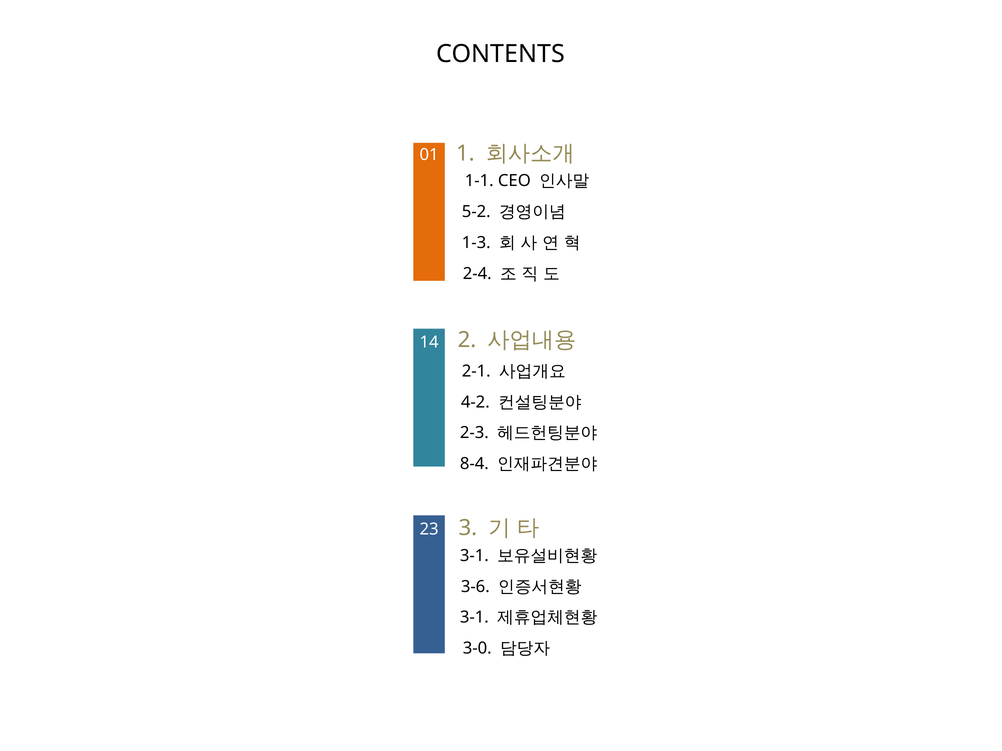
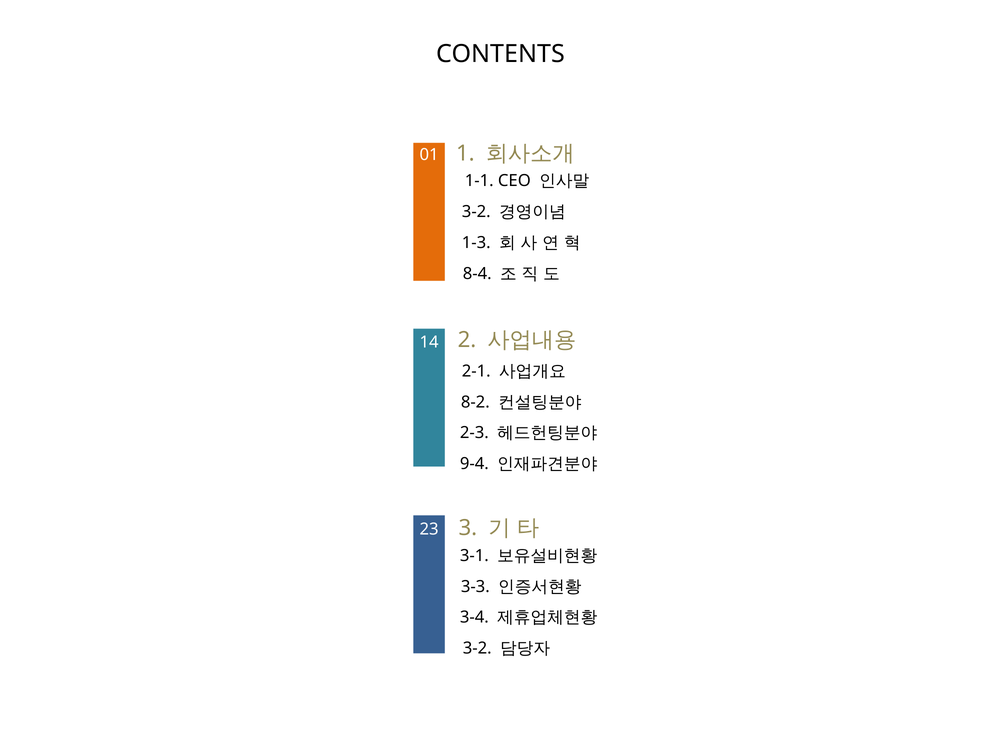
5-2 at (476, 212): 5-2 -> 3-2
2-4: 2-4 -> 8-4
4-2: 4-2 -> 8-2
8-4: 8-4 -> 9-4
3-6: 3-6 -> 3-3
3-1 at (474, 618): 3-1 -> 3-4
3-0 at (477, 648): 3-0 -> 3-2
